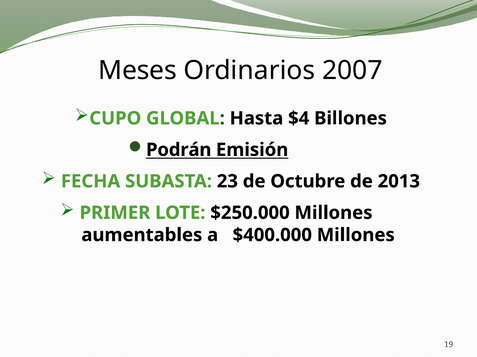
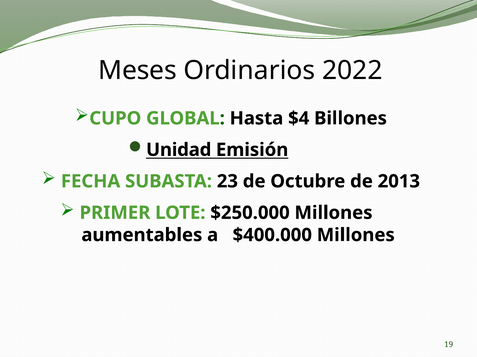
2007: 2007 -> 2022
Podrán: Podrán -> Unidad
